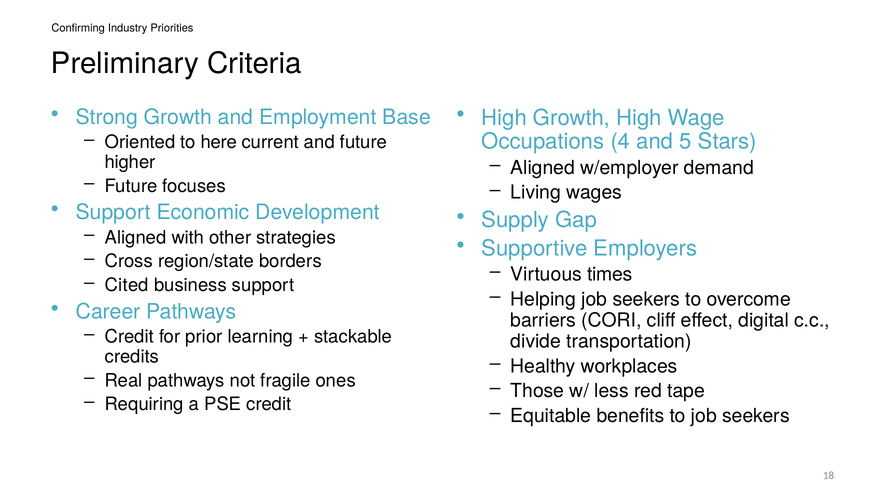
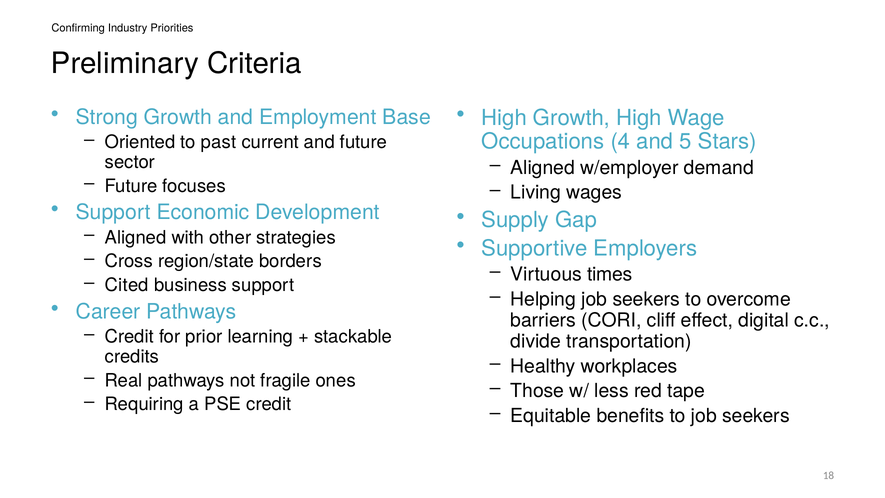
here: here -> past
higher: higher -> sector
